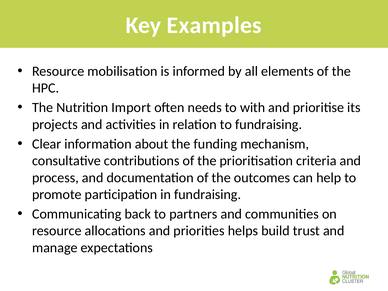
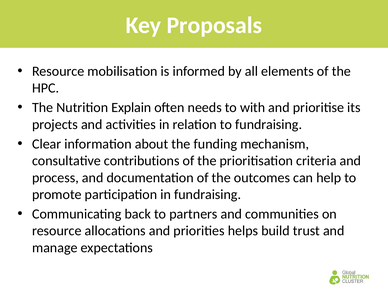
Examples: Examples -> Proposals
Import: Import -> Explain
